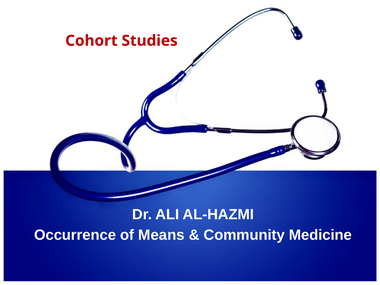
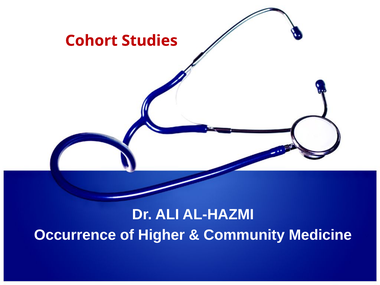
Means: Means -> Higher
